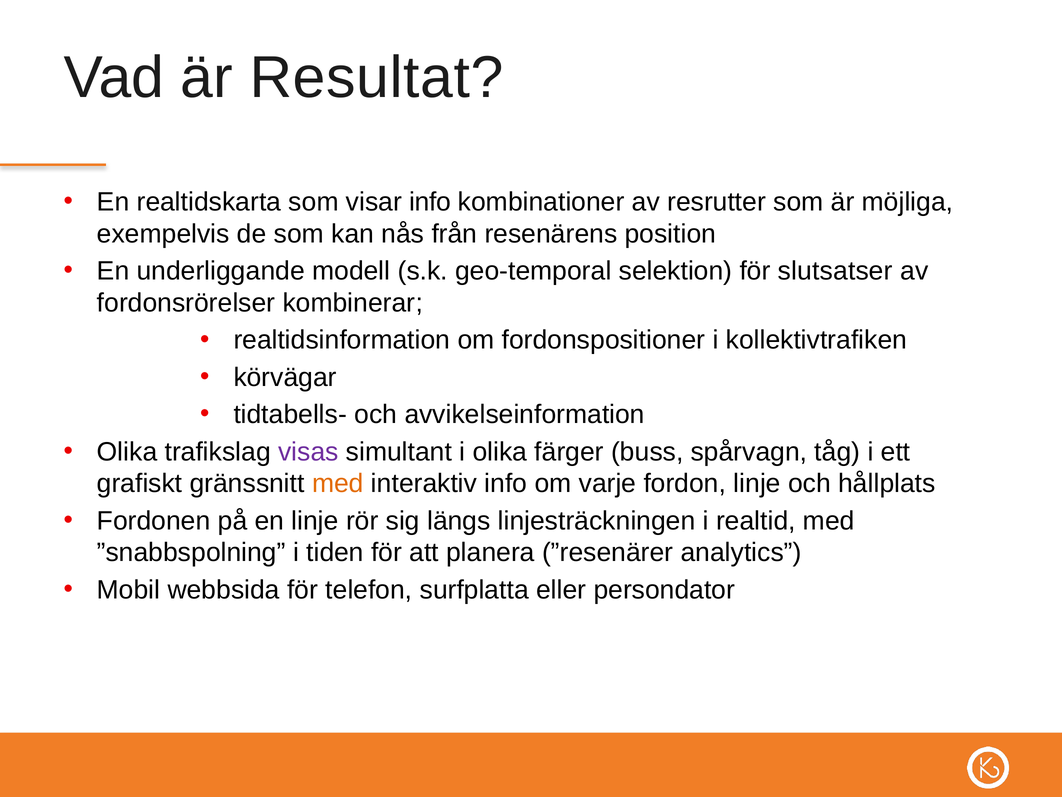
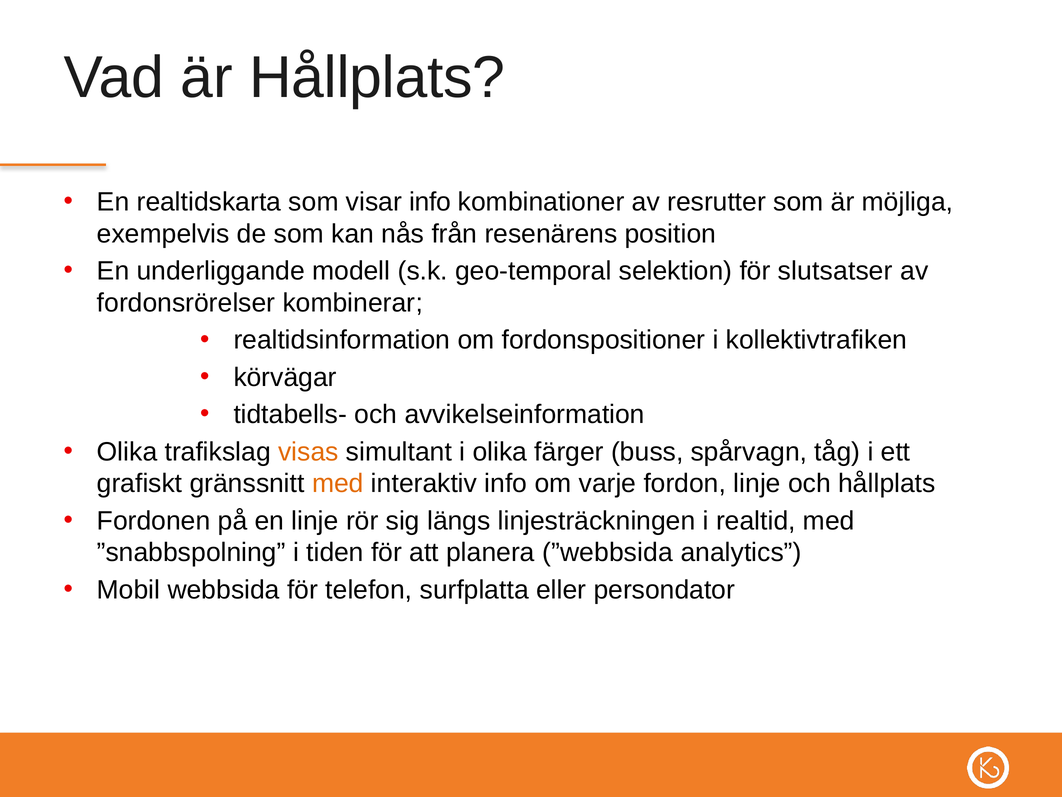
är Resultat: Resultat -> Hållplats
visas colour: purple -> orange
”resenärer: ”resenärer -> ”webbsida
